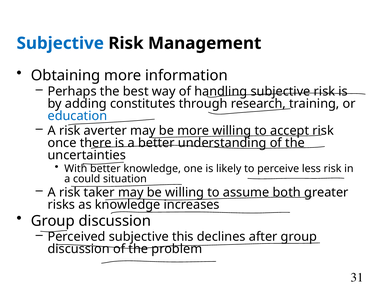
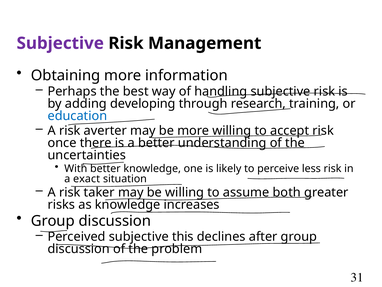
Subjective at (60, 43) colour: blue -> purple
constitutes: constitutes -> developing
could: could -> exact
